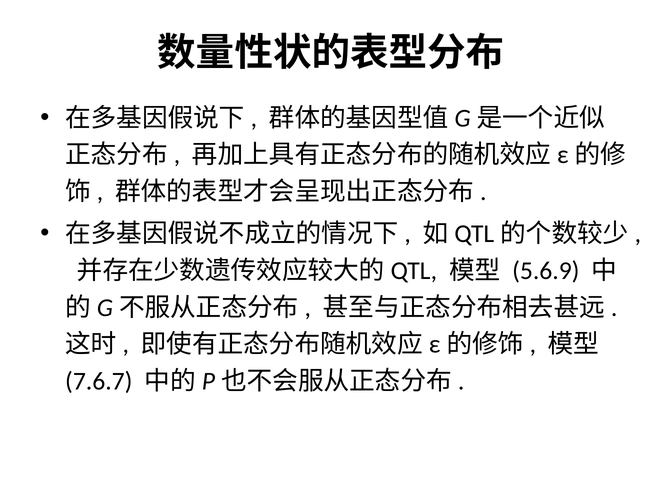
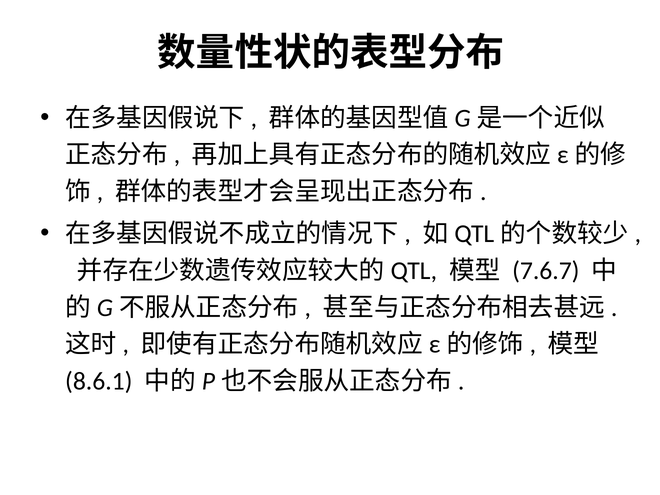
5.6.9: 5.6.9 -> 7.6.7
7.6.7: 7.6.7 -> 8.6.1
